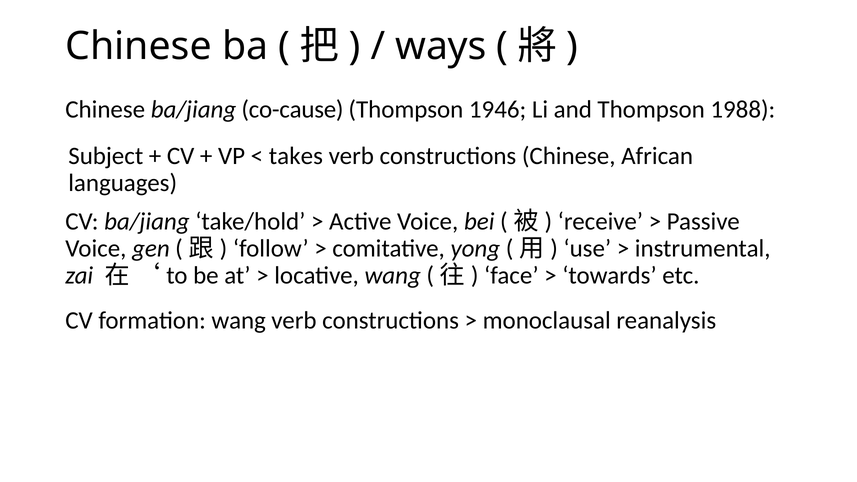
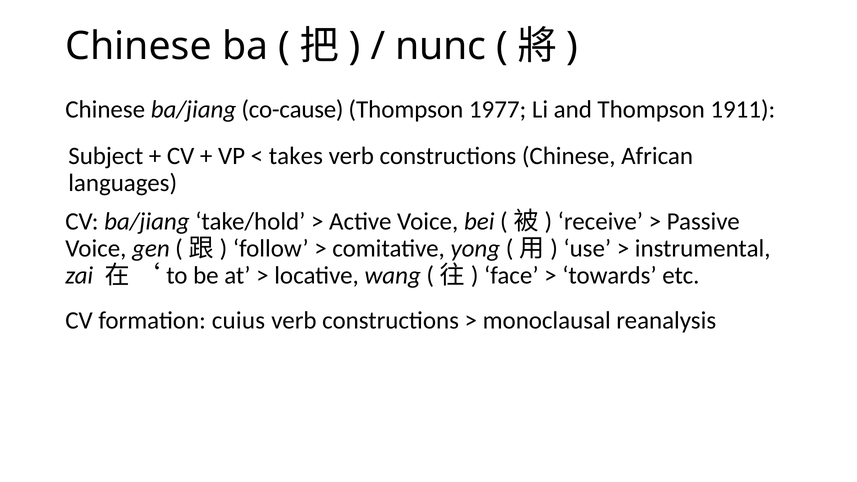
ways: ways -> nunc
1946: 1946 -> 1977
1988: 1988 -> 1911
formation wang: wang -> cuius
